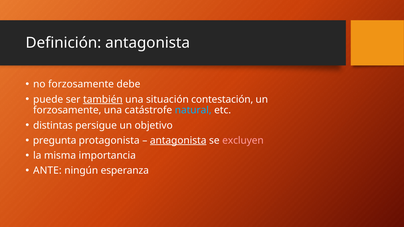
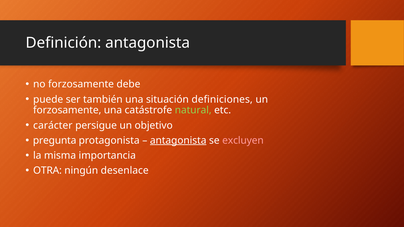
también underline: present -> none
contestación: contestación -> definiciones
natural colour: light blue -> light green
distintas: distintas -> carácter
ANTE: ANTE -> OTRA
esperanza: esperanza -> desenlace
